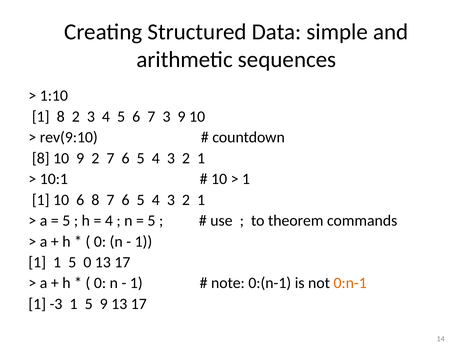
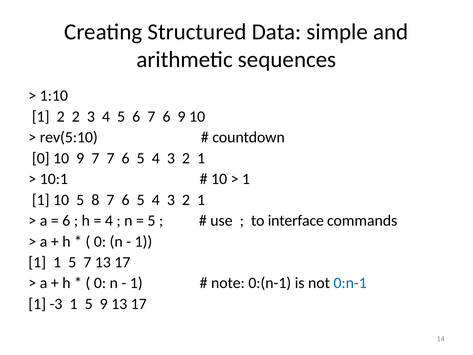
1 8: 8 -> 2
6 7 3: 3 -> 6
rev(9:10: rev(9:10 -> rev(5:10
8 at (41, 158): 8 -> 0
9 2: 2 -> 7
10 6: 6 -> 5
5 at (66, 221): 5 -> 6
theorem: theorem -> interface
5 0: 0 -> 7
0:n-1 colour: orange -> blue
